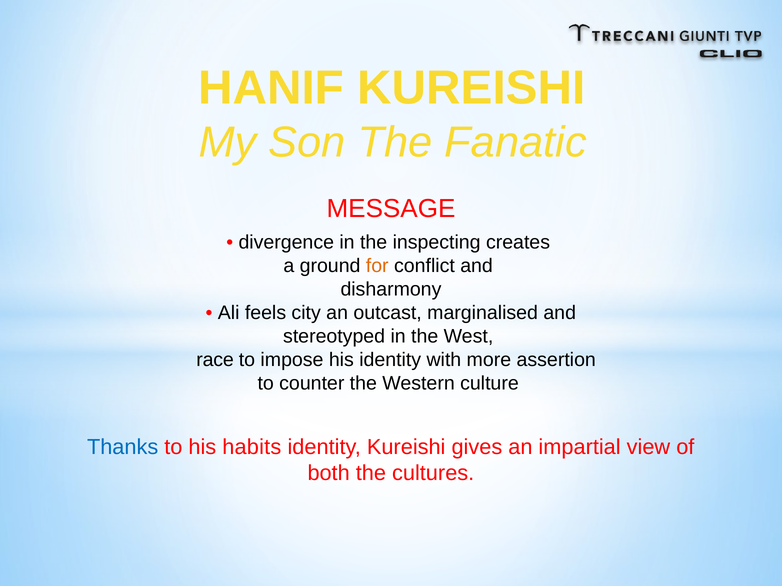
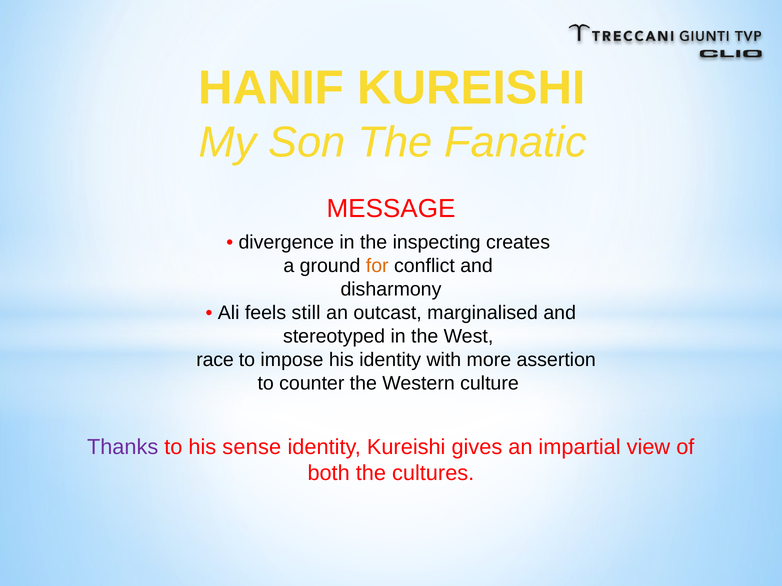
city: city -> still
Thanks colour: blue -> purple
habits: habits -> sense
